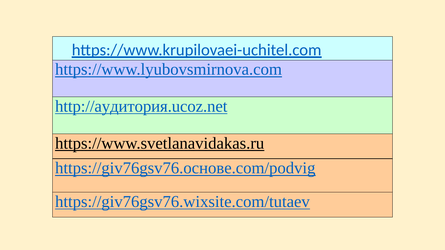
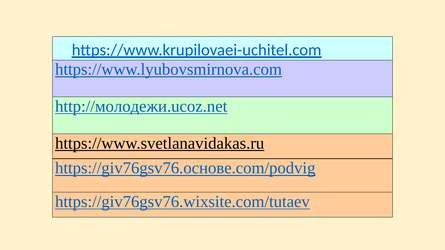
http://аудитория.ucoz.net: http://аудитория.ucoz.net -> http://молодежи.ucoz.net
